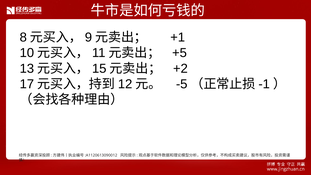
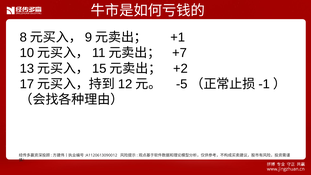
+5: +5 -> +7
